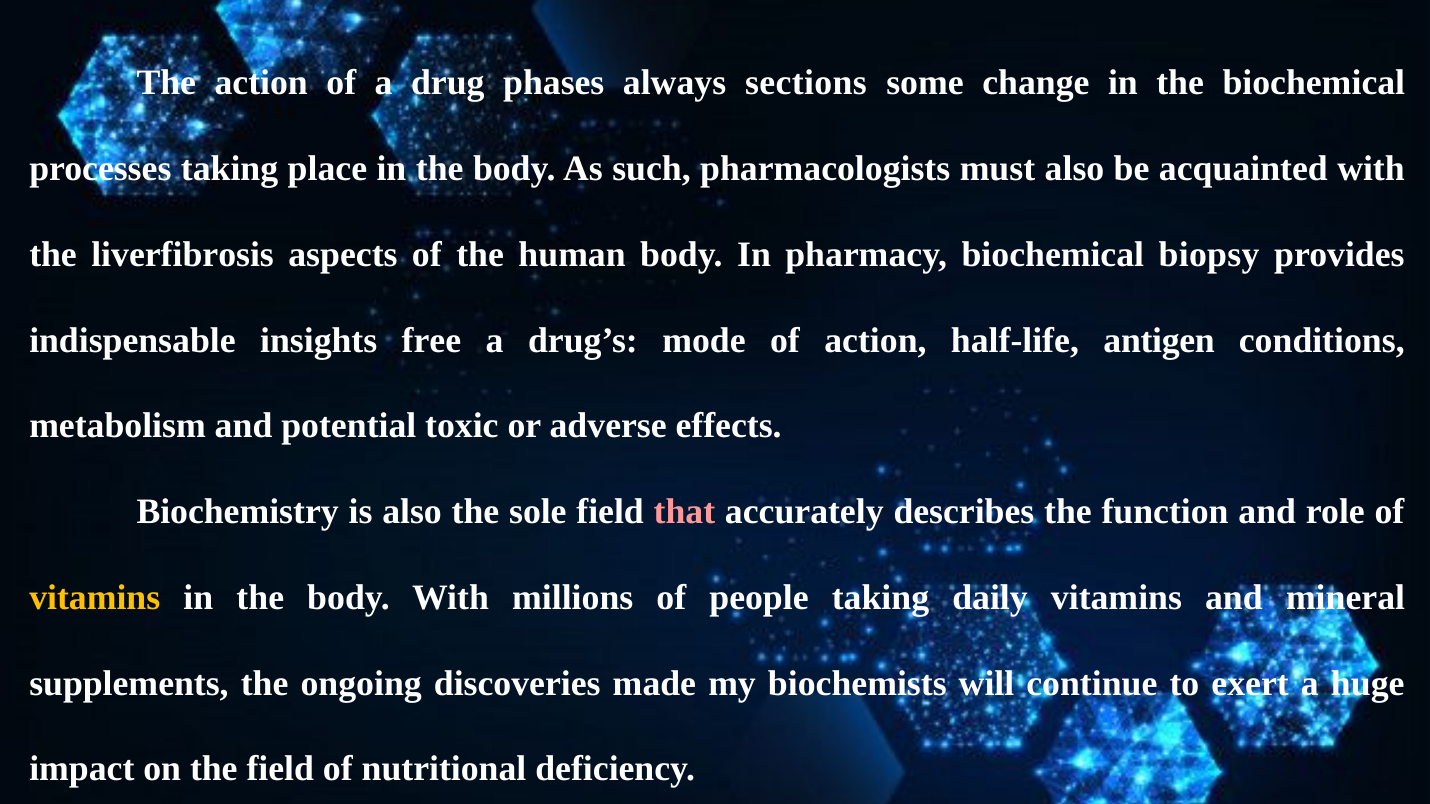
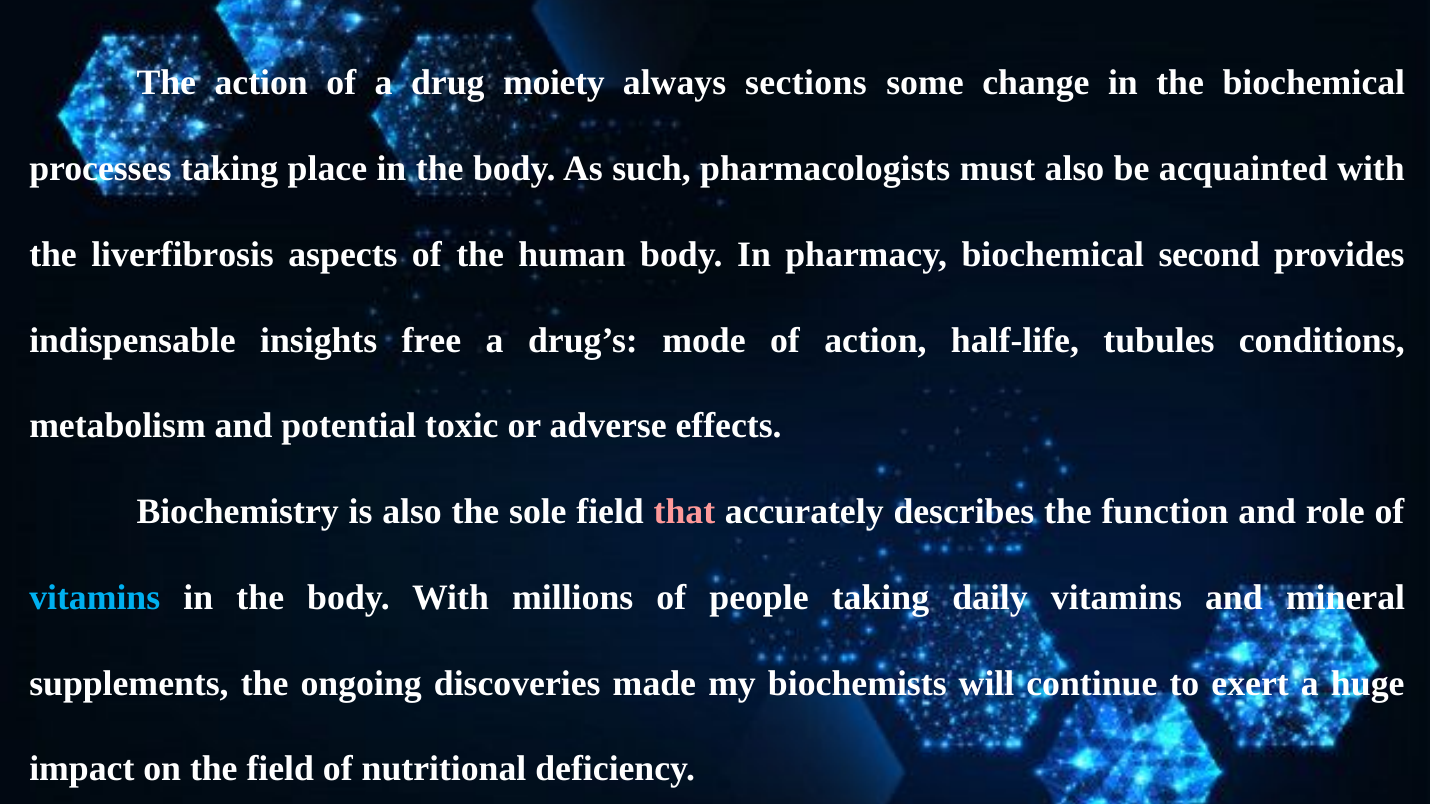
phases: phases -> moiety
biopsy: biopsy -> second
antigen: antigen -> tubules
vitamins at (95, 598) colour: yellow -> light blue
